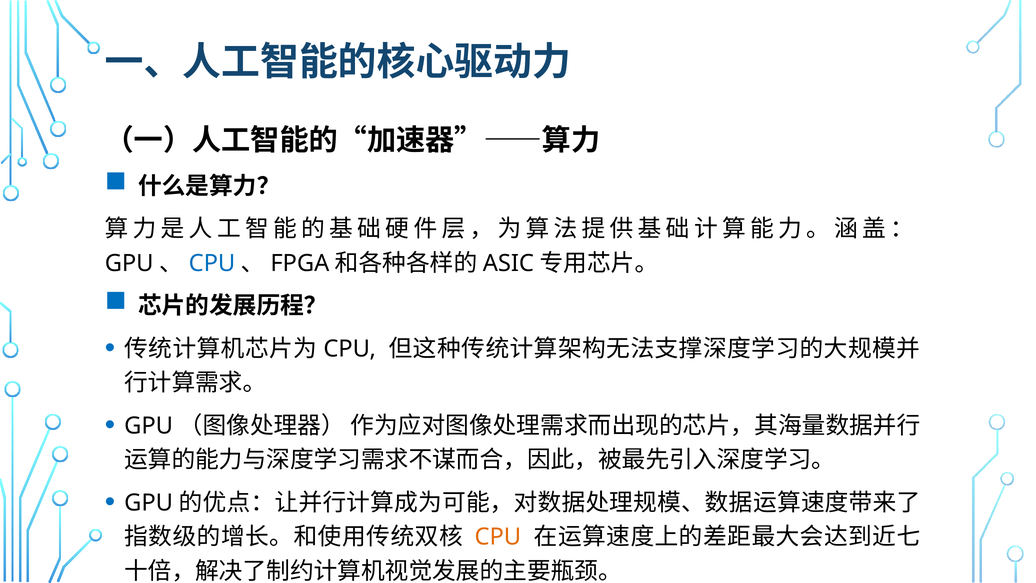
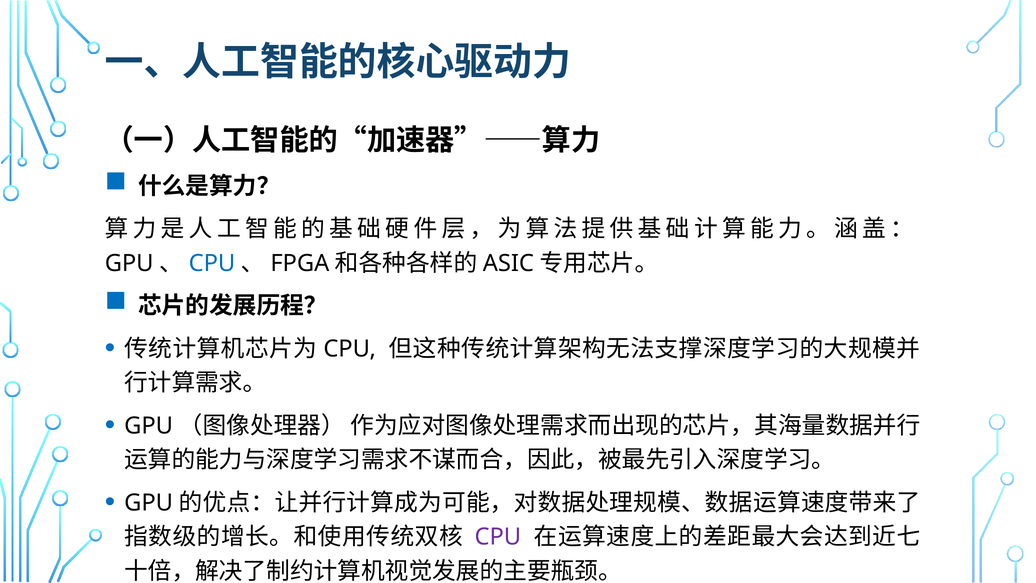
CPU at (498, 537) colour: orange -> purple
